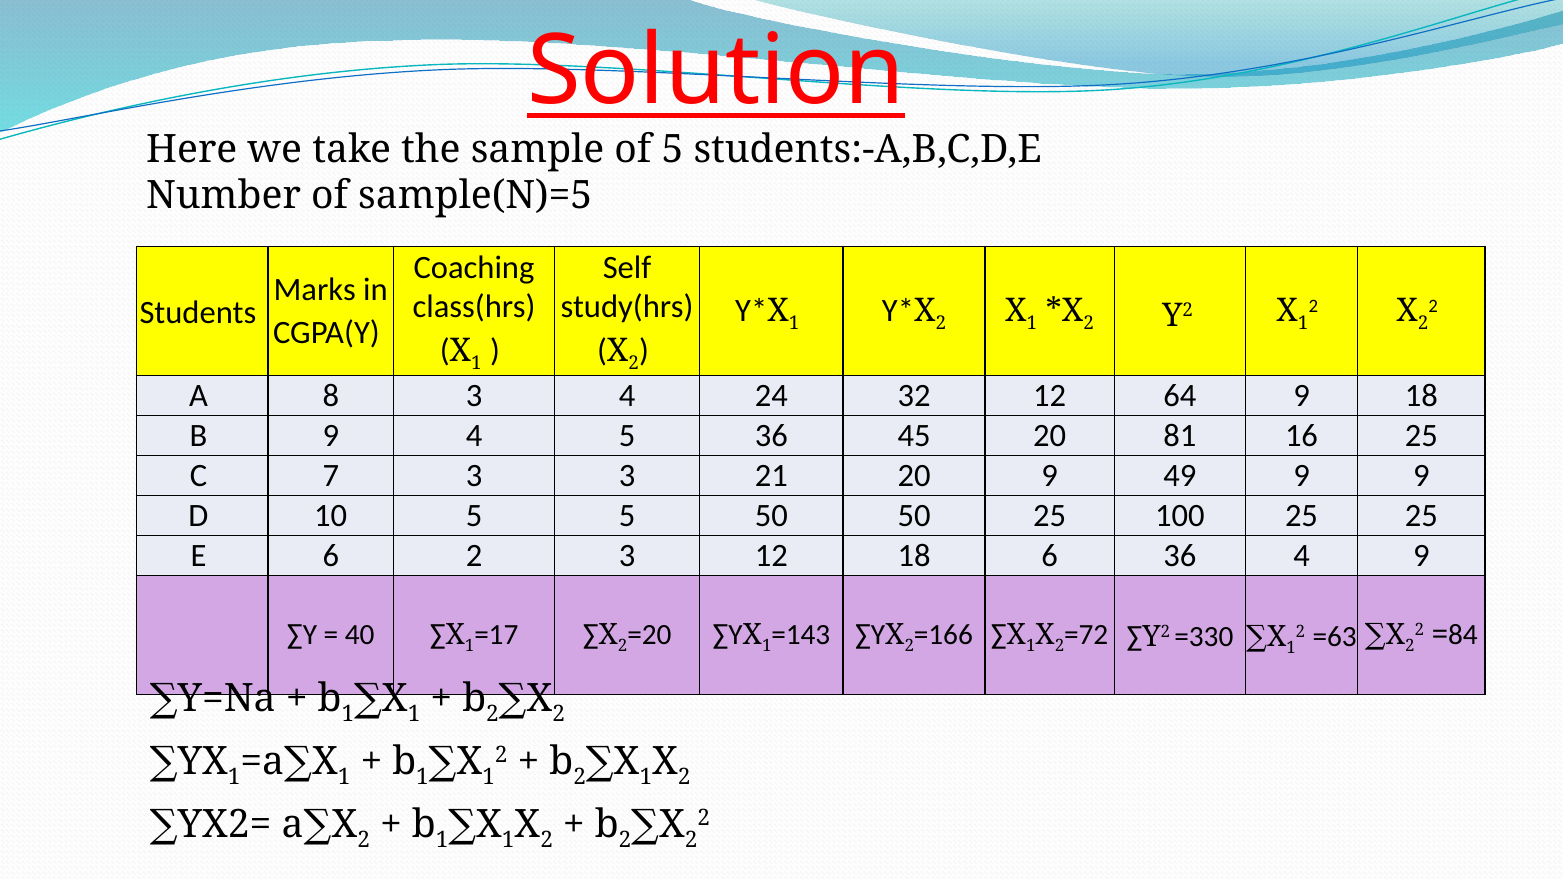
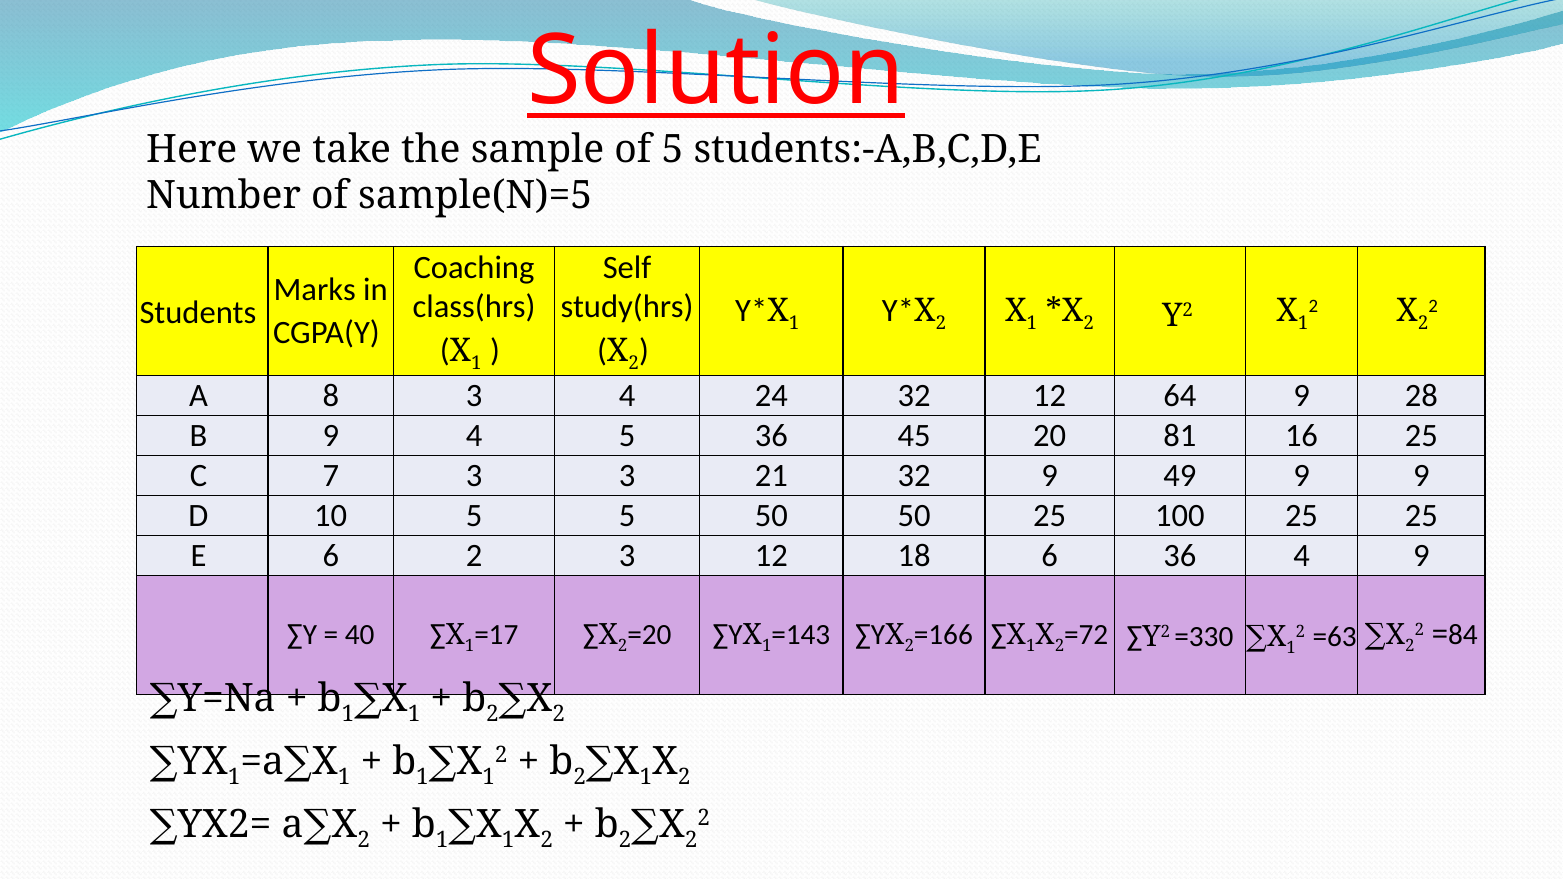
9 18: 18 -> 28
21 20: 20 -> 32
